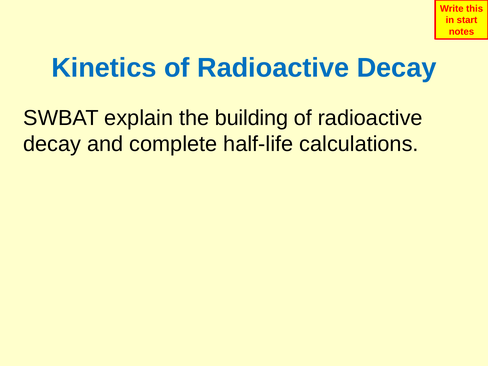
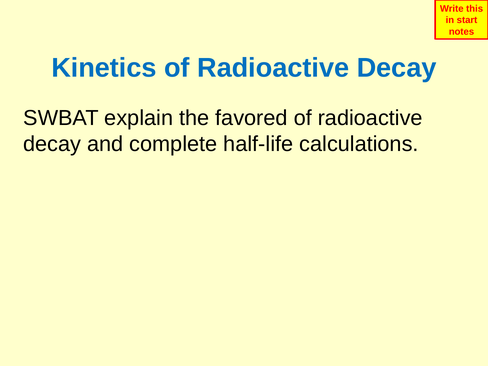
building: building -> favored
